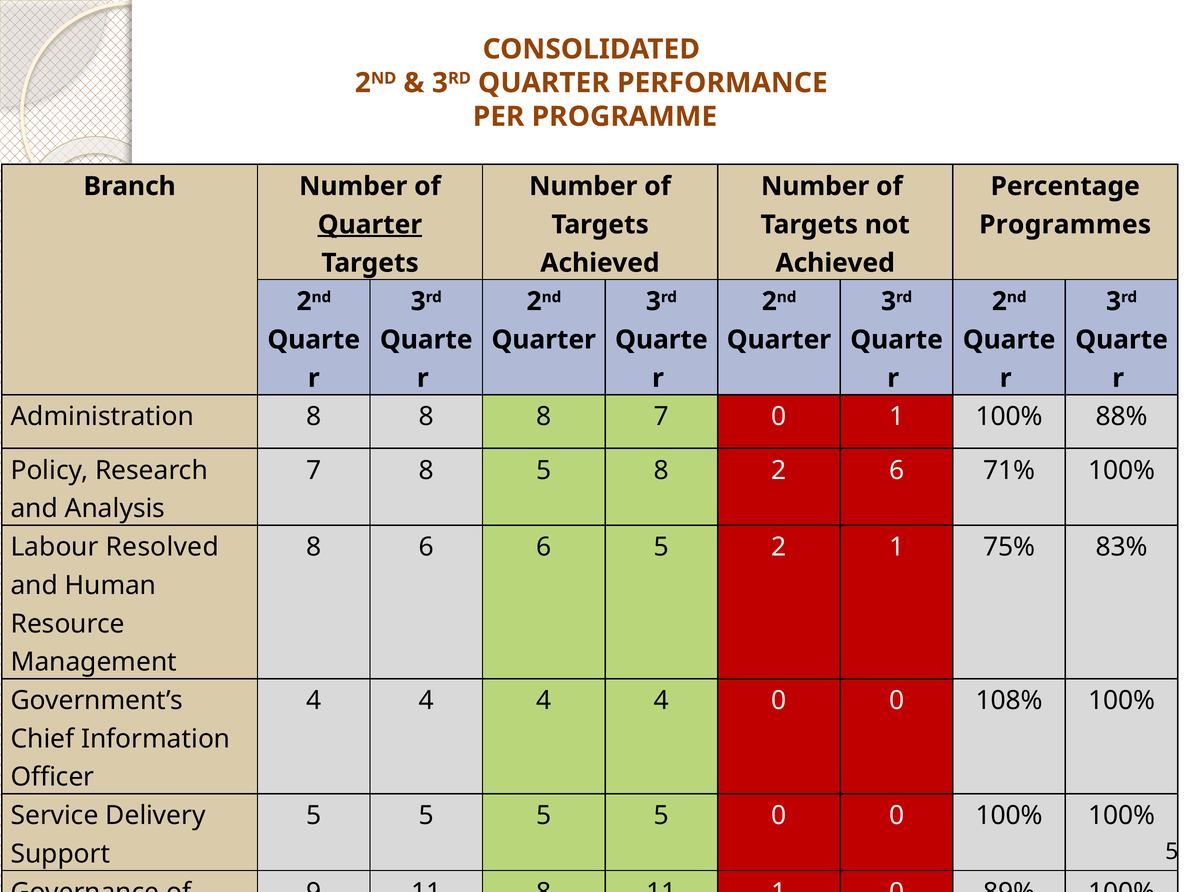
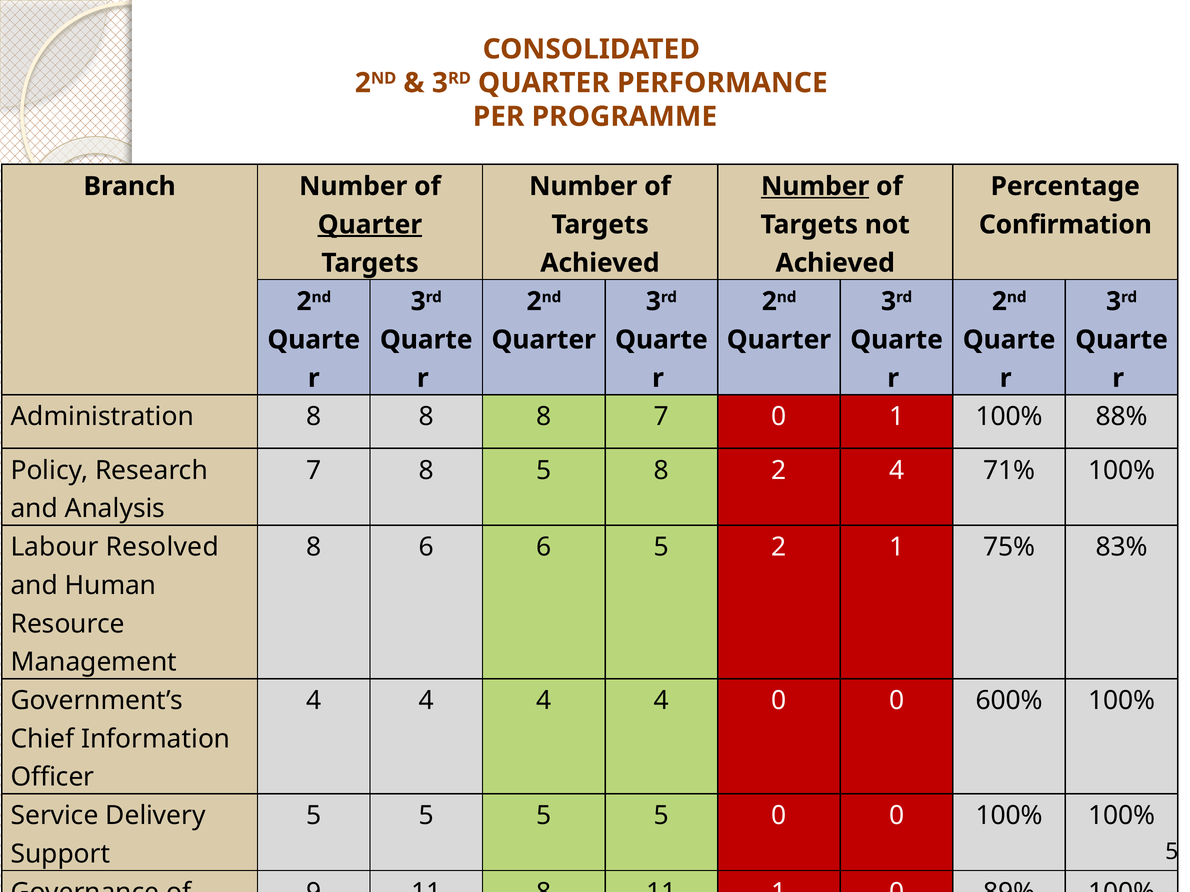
Number at (815, 186) underline: none -> present
Programmes: Programmes -> Confirmation
2 6: 6 -> 4
108%: 108% -> 600%
